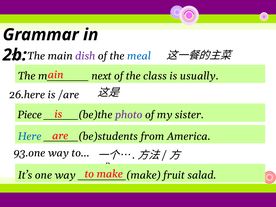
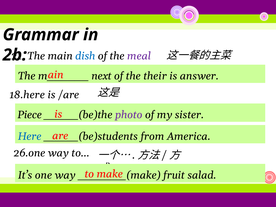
dish colour: purple -> blue
meal colour: blue -> purple
class: class -> their
usually: usually -> answer
26.here: 26.here -> 18.here
93.one: 93.one -> 26.one
